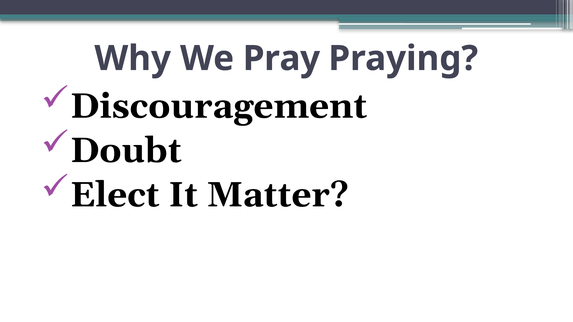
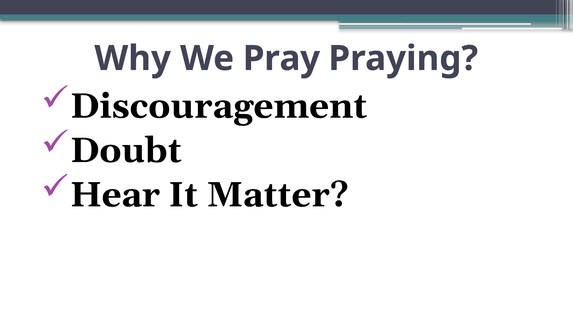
Elect: Elect -> Hear
